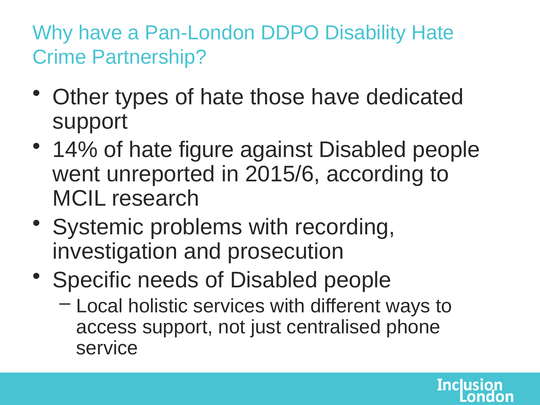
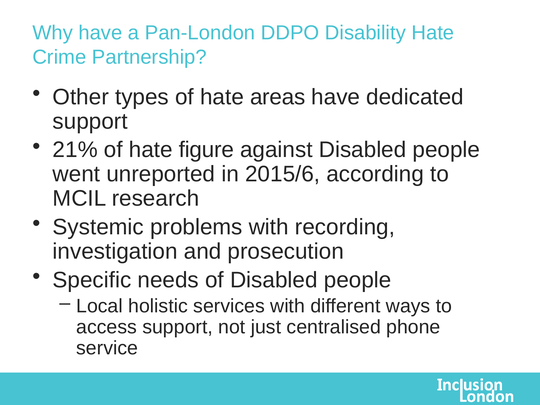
those: those -> areas
14%: 14% -> 21%
